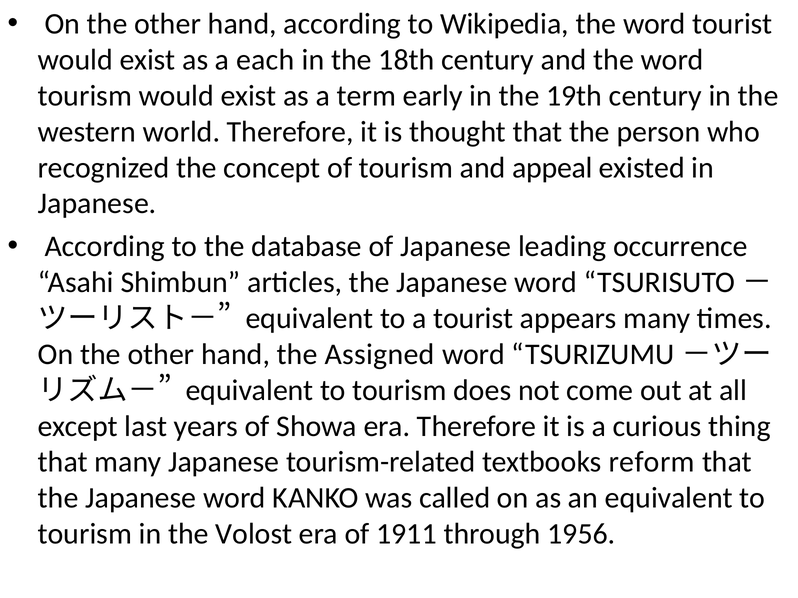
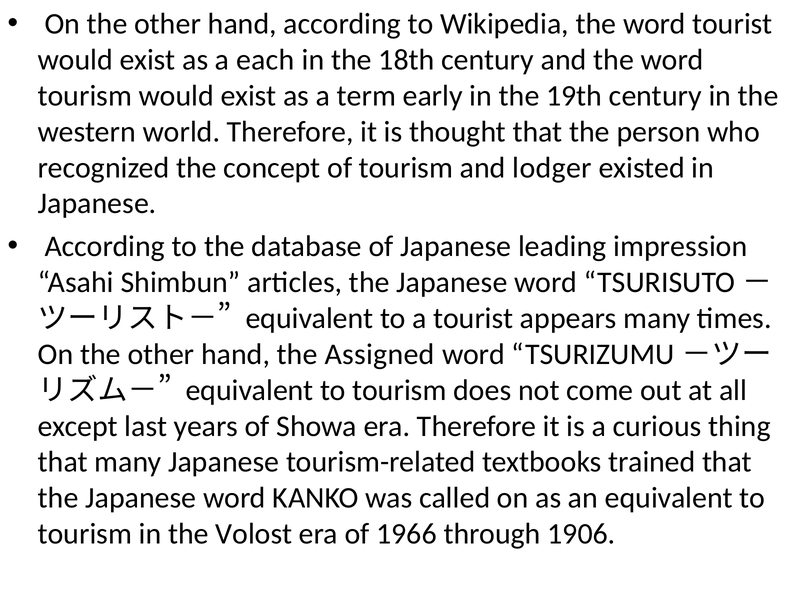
appeal: appeal -> lodger
occurrence: occurrence -> impression
reform: reform -> trained
1911: 1911 -> 1966
1956: 1956 -> 1906
